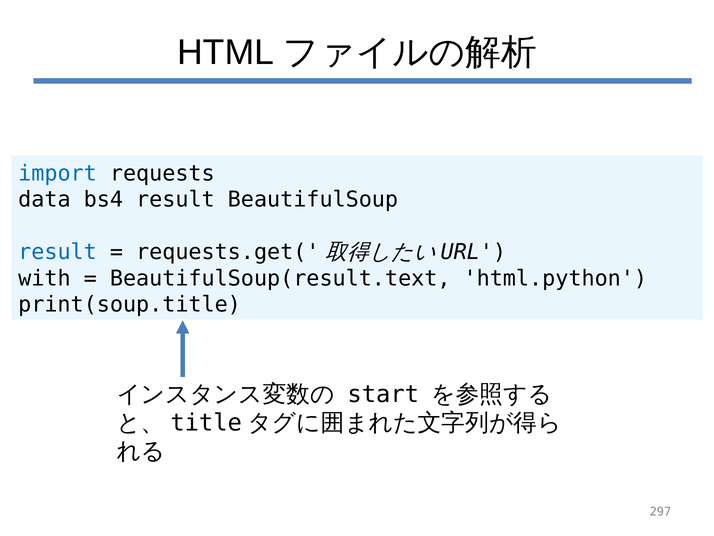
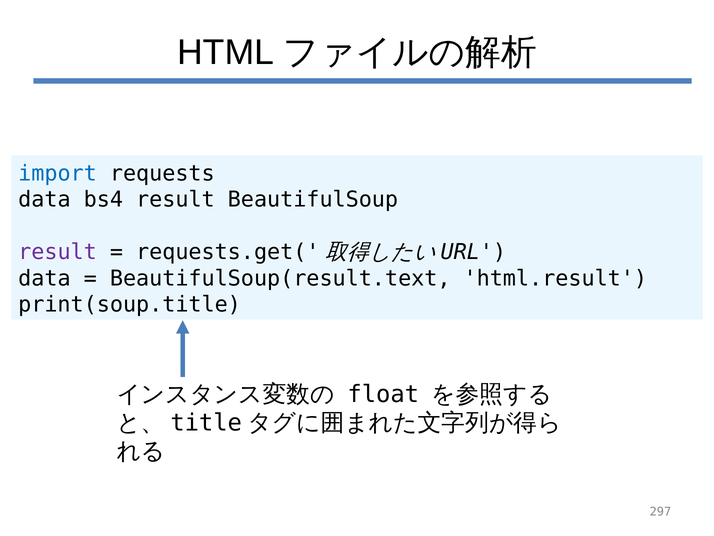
result at (58, 252) colour: blue -> purple
with at (44, 278): with -> data
html.python: html.python -> html.result
start: start -> float
